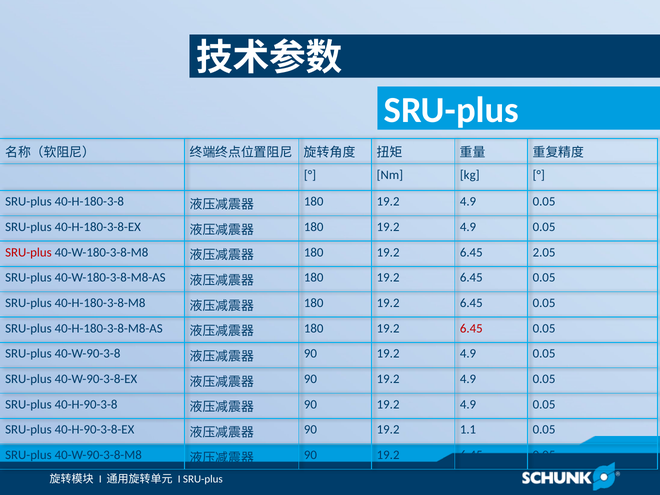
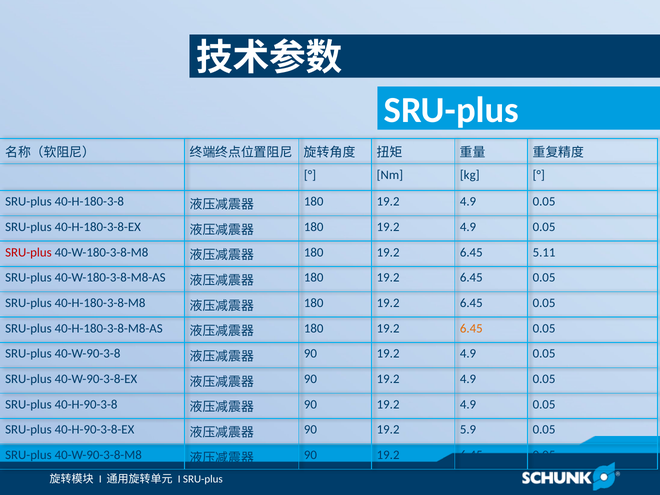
2.05: 2.05 -> 5.11
6.45 at (471, 328) colour: red -> orange
1.1: 1.1 -> 5.9
